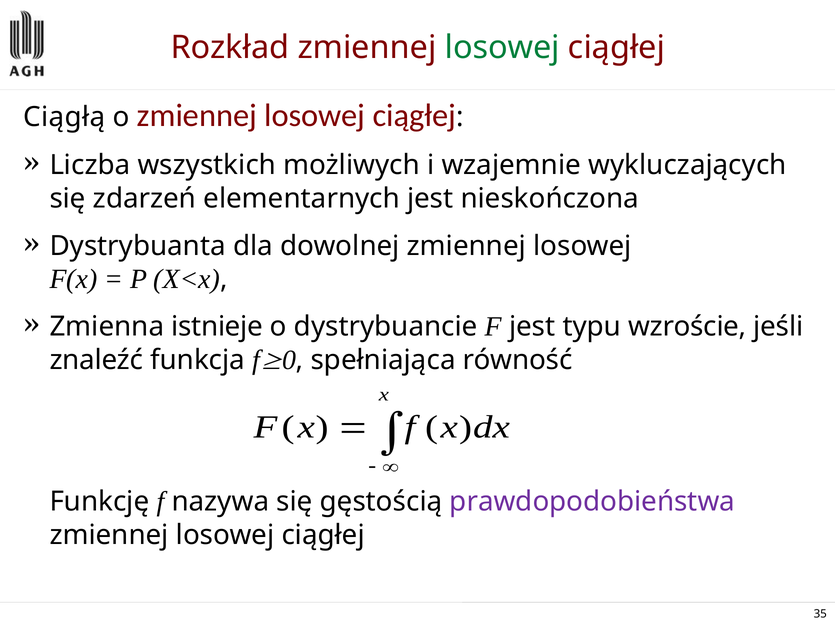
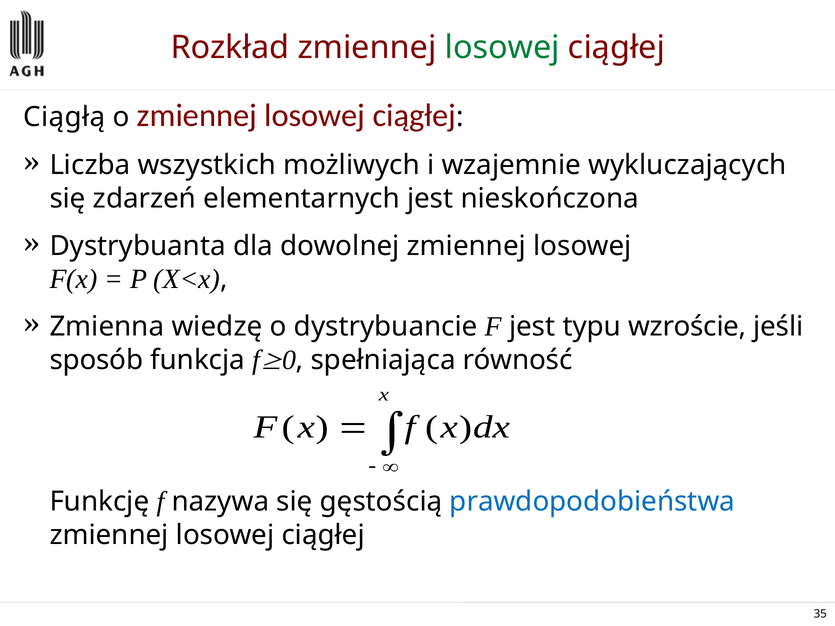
istnieje: istnieje -> wiedzę
znaleźć: znaleźć -> sposób
prawdopodobieństwa colour: purple -> blue
